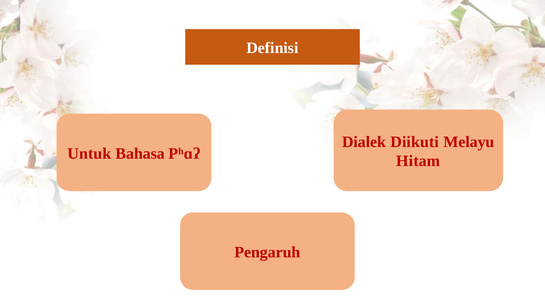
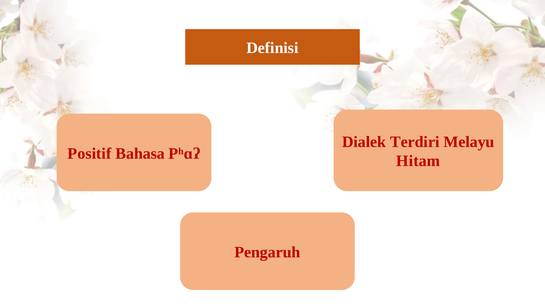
Diikuti: Diikuti -> Terdiri
Untuk: Untuk -> Positif
